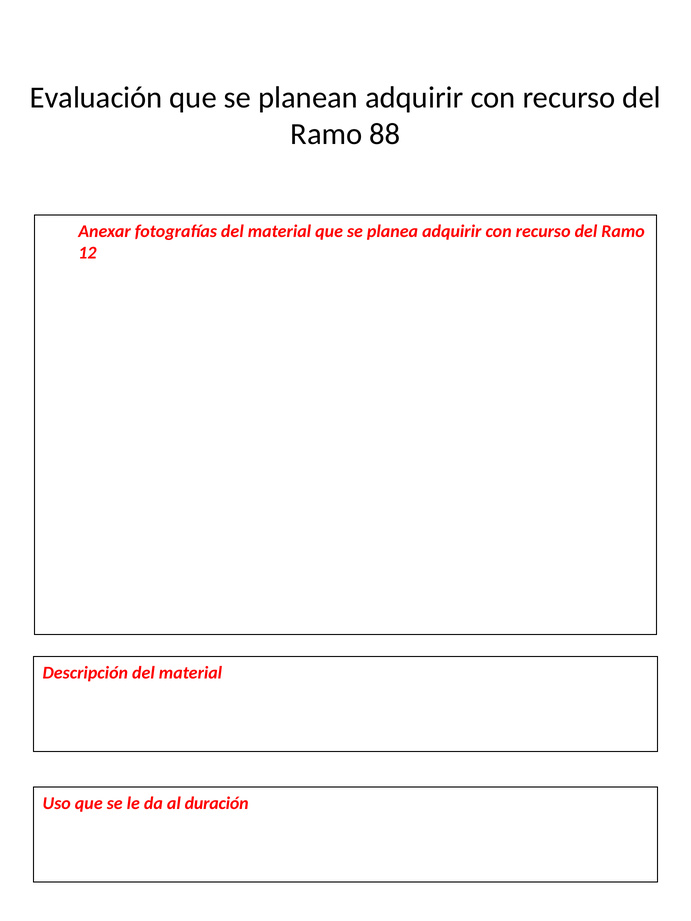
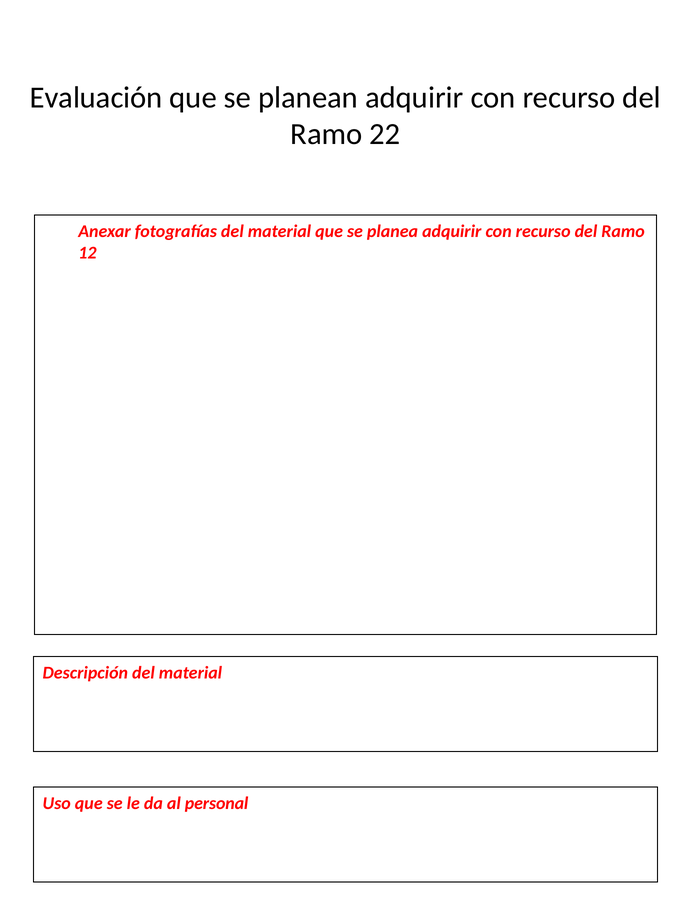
88: 88 -> 22
duración: duración -> personal
